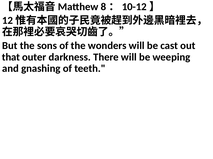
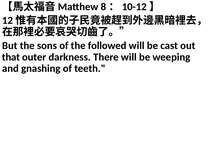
wonders: wonders -> followed
